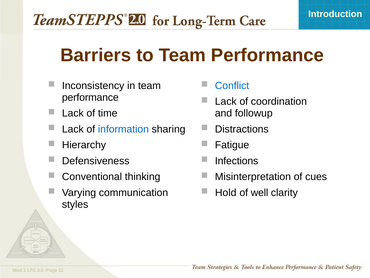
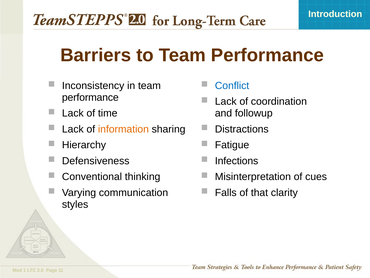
information colour: blue -> orange
Hold: Hold -> Falls
well: well -> that
